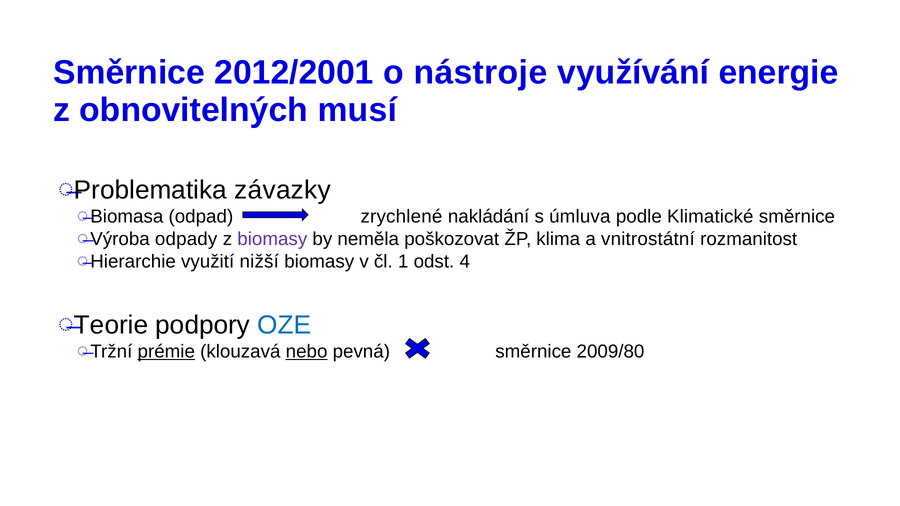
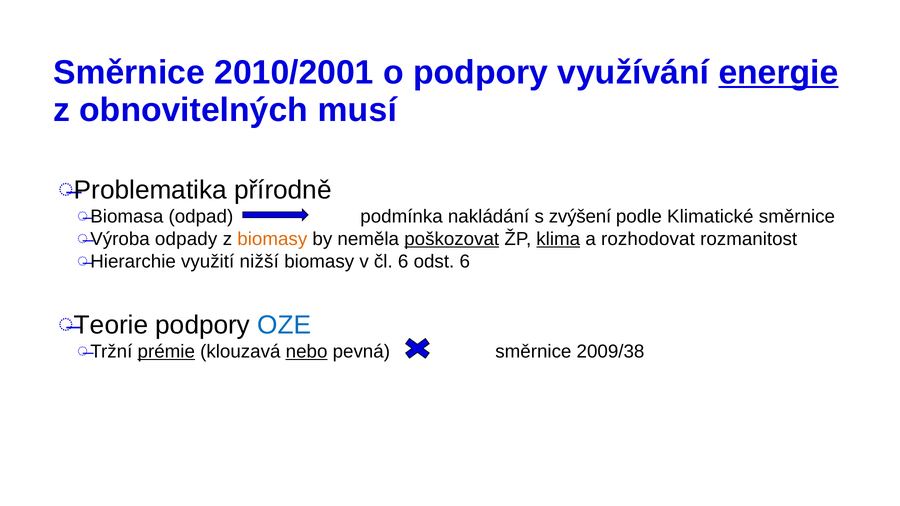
2012/2001: 2012/2001 -> 2010/2001
o nástroje: nástroje -> podpory
energie underline: none -> present
závazky: závazky -> přírodně
zrychlené: zrychlené -> podmínka
úmluva: úmluva -> zvýšení
biomasy at (272, 239) colour: purple -> orange
poškozovat underline: none -> present
klima underline: none -> present
vnitrostátní: vnitrostátní -> rozhodovat
čl 1: 1 -> 6
odst 4: 4 -> 6
2009/80: 2009/80 -> 2009/38
